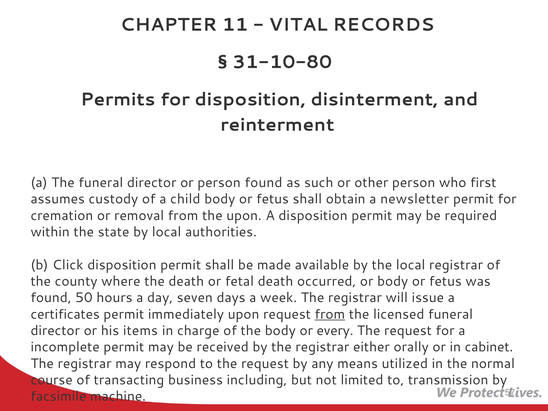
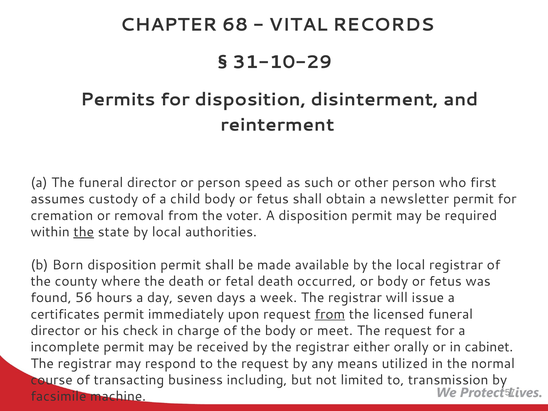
11: 11 -> 68
31-10-80: 31-10-80 -> 31-10-29
person found: found -> speed
the upon: upon -> voter
the at (84, 232) underline: none -> present
Click: Click -> Born
50: 50 -> 56
items: items -> check
every: every -> meet
